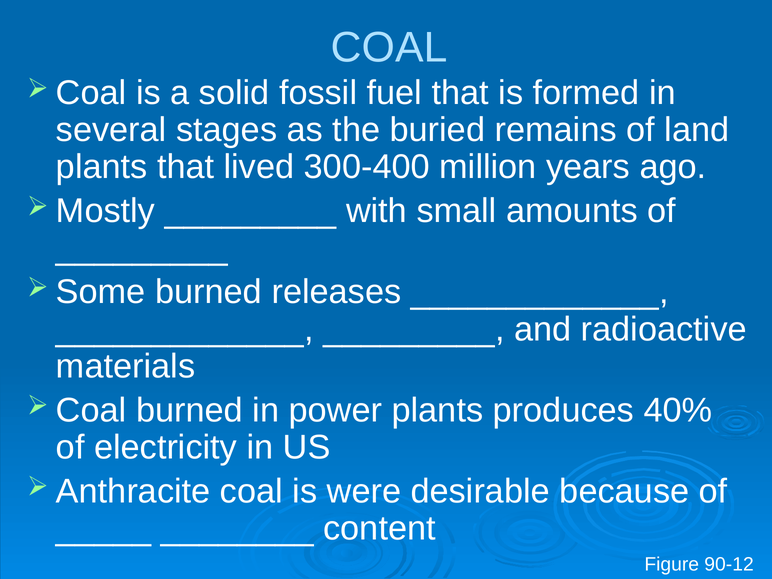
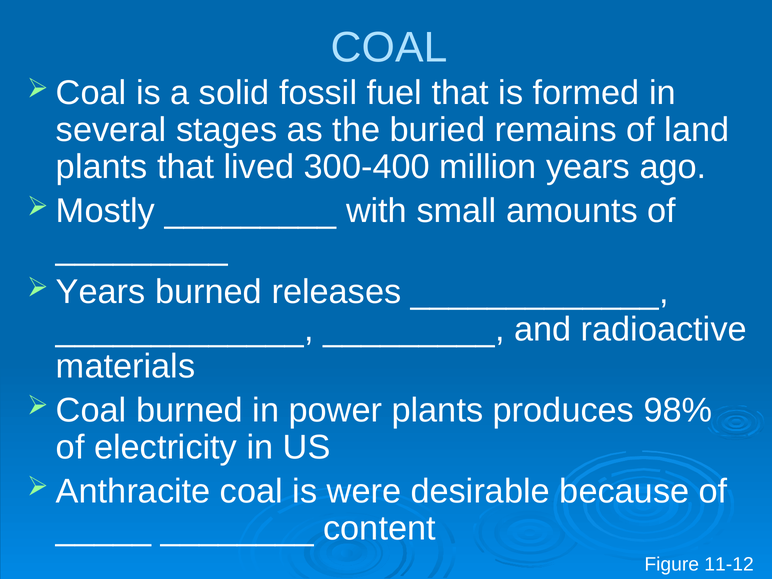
Some at (101, 292): Some -> Years
40%: 40% -> 98%
90-12: 90-12 -> 11-12
